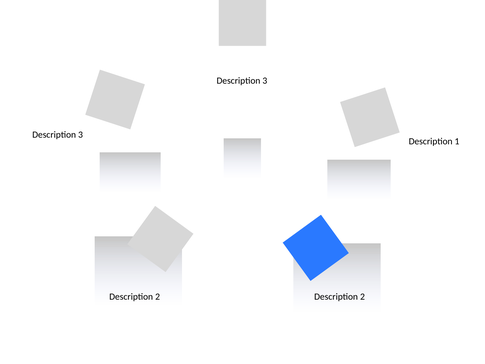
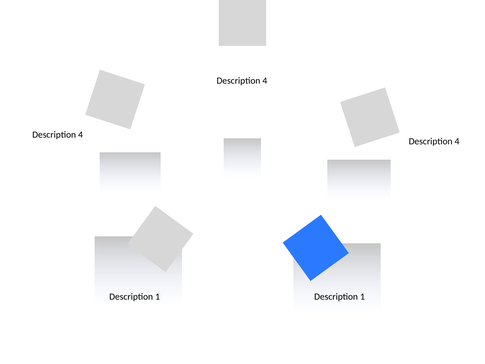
3 at (265, 81): 3 -> 4
3 at (81, 135): 3 -> 4
1 at (457, 141): 1 -> 4
2 at (362, 297): 2 -> 1
2 at (158, 297): 2 -> 1
